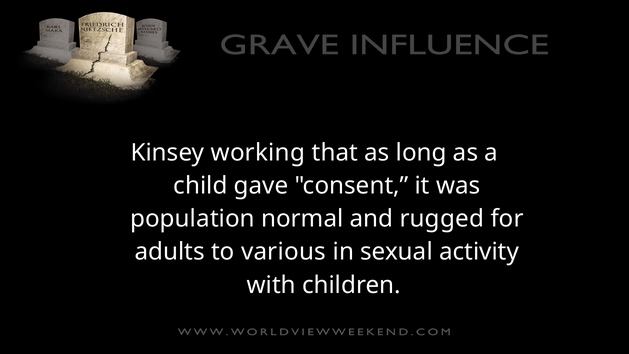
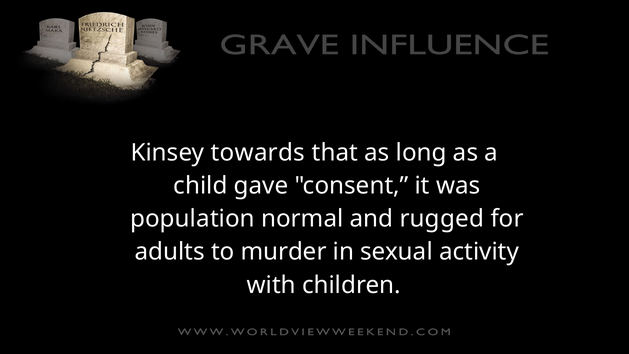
working: working -> towards
various: various -> murder
